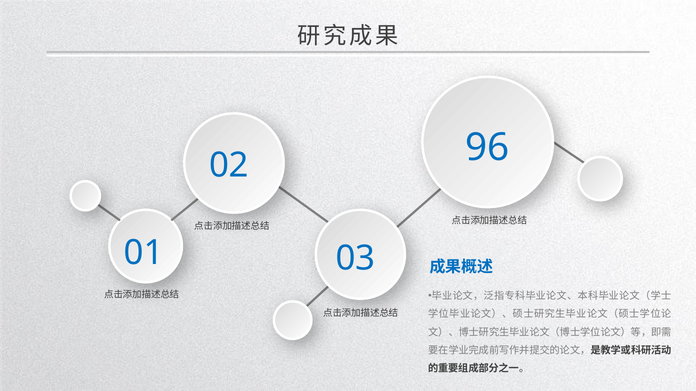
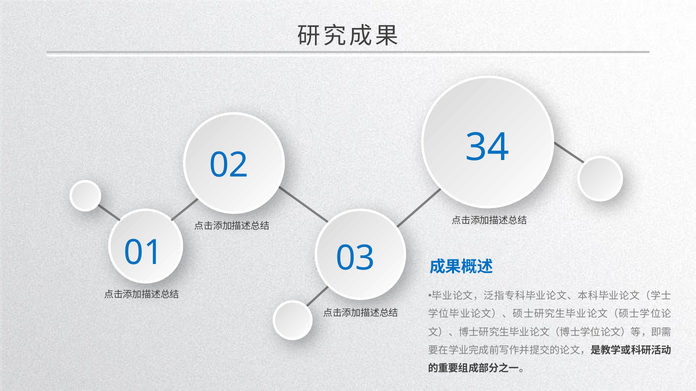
96: 96 -> 34
